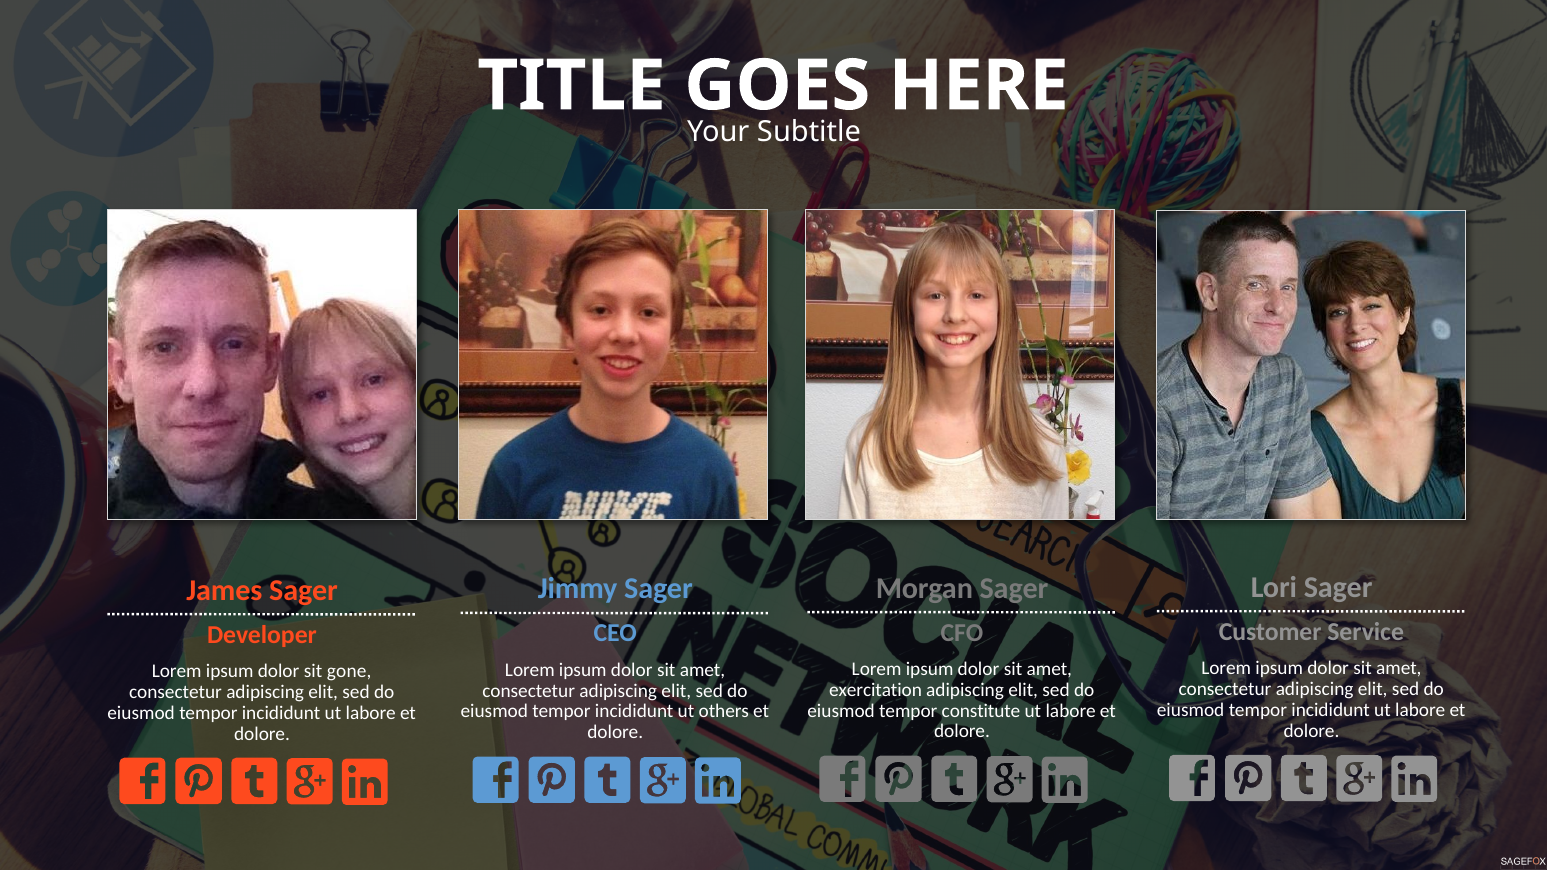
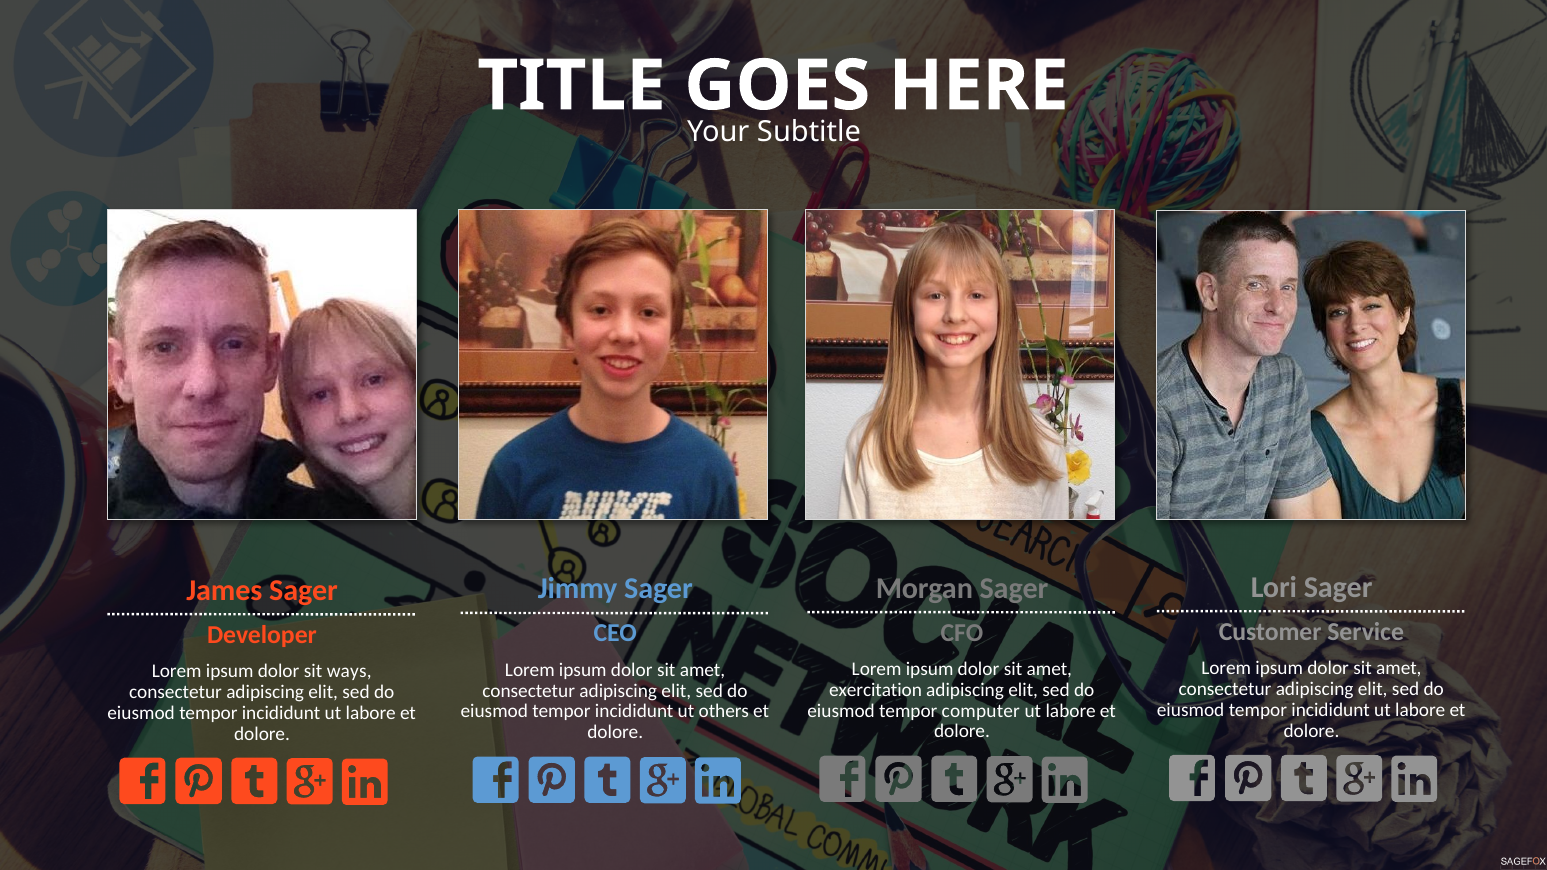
gone: gone -> ways
constitute: constitute -> computer
